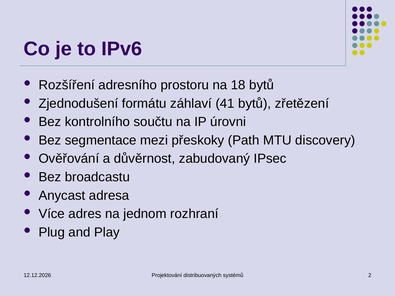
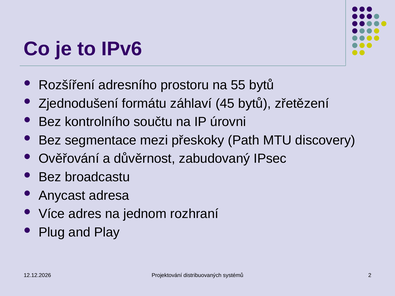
18: 18 -> 55
41: 41 -> 45
